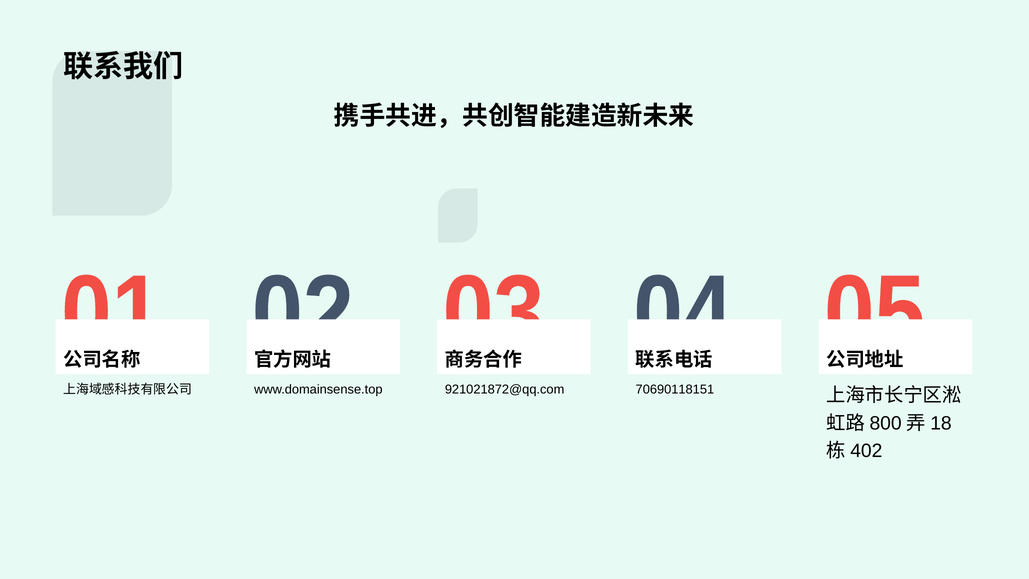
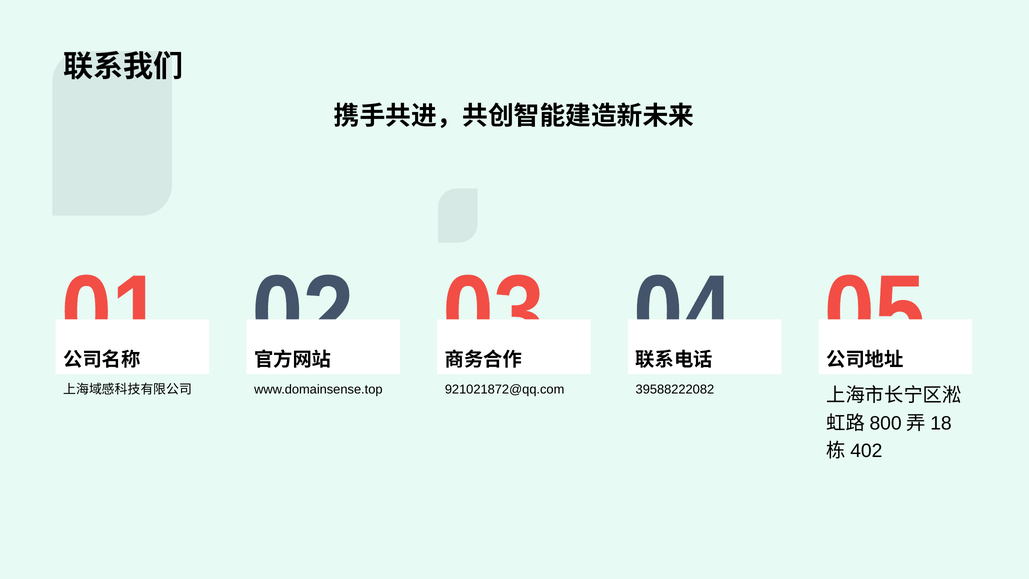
70690118151: 70690118151 -> 39588222082
